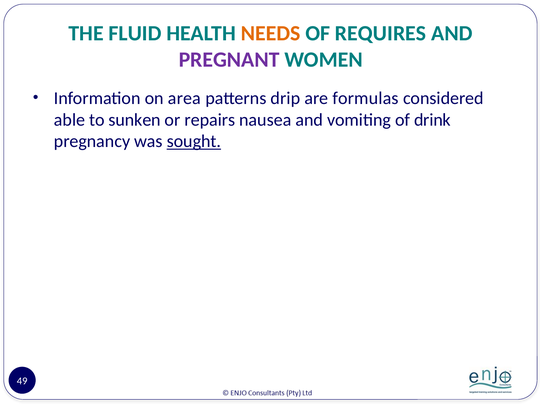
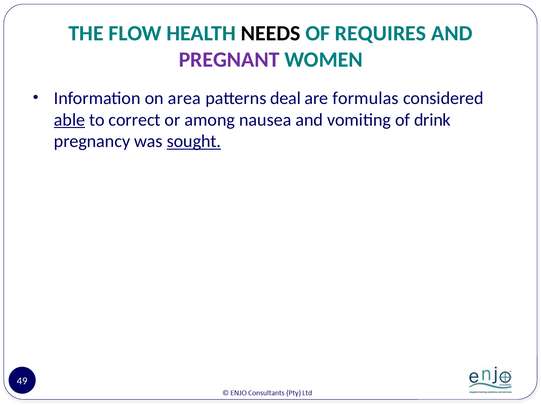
FLUID: FLUID -> FLOW
NEEDS colour: orange -> black
drip: drip -> deal
able underline: none -> present
sunken: sunken -> correct
repairs: repairs -> among
